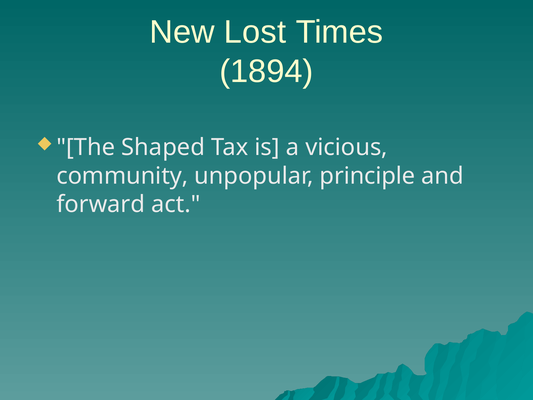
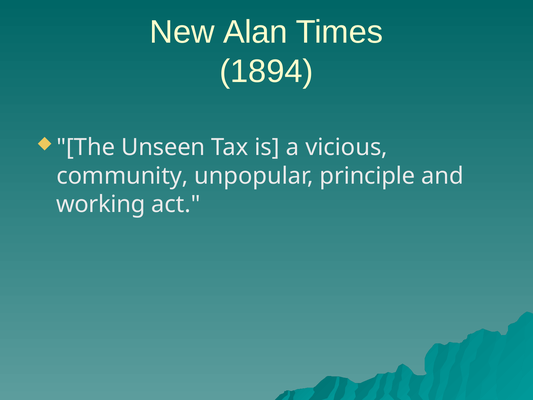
Lost: Lost -> Alan
Shaped: Shaped -> Unseen
forward: forward -> working
